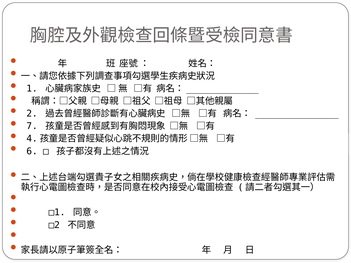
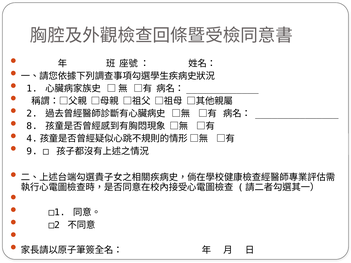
7: 7 -> 8
6: 6 -> 9
